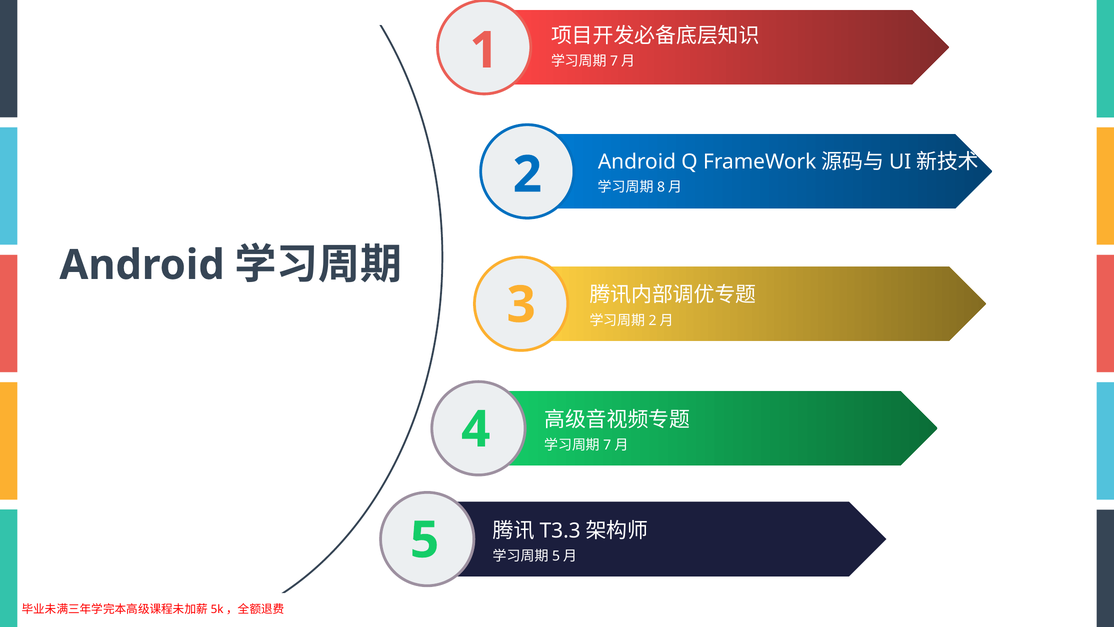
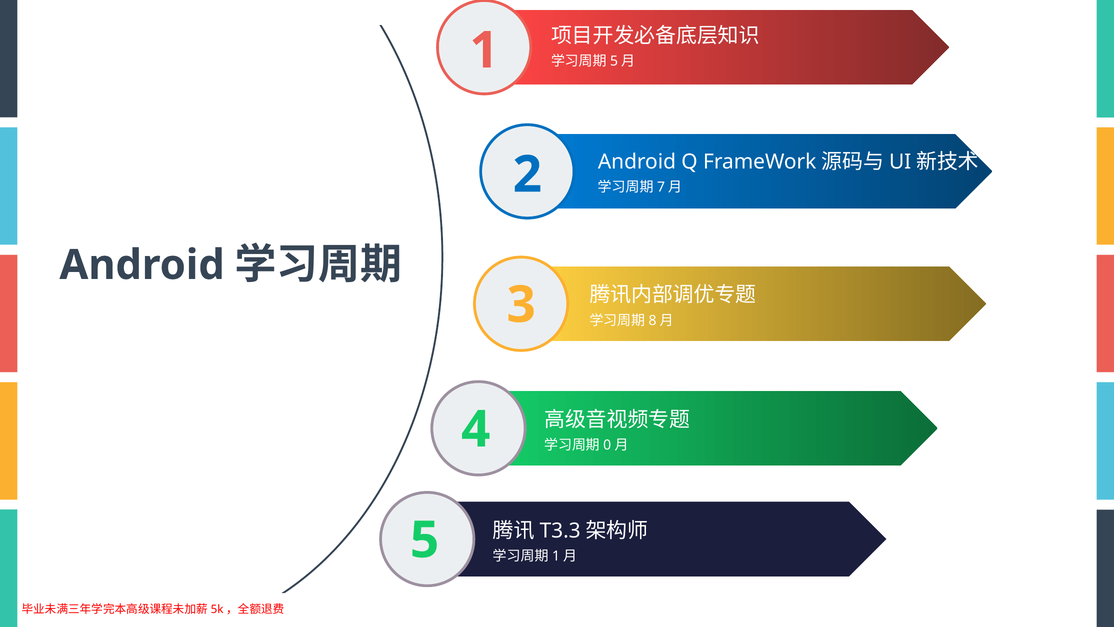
7 at (614, 61): 7 -> 5
8: 8 -> 7
2 at (653, 320): 2 -> 8
7 at (607, 445): 7 -> 0
5 at (556, 556): 5 -> 1
